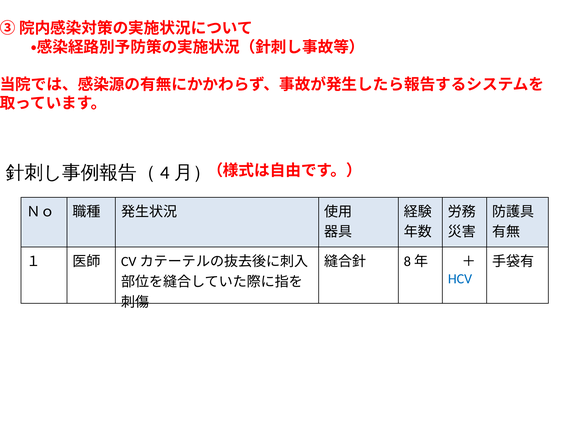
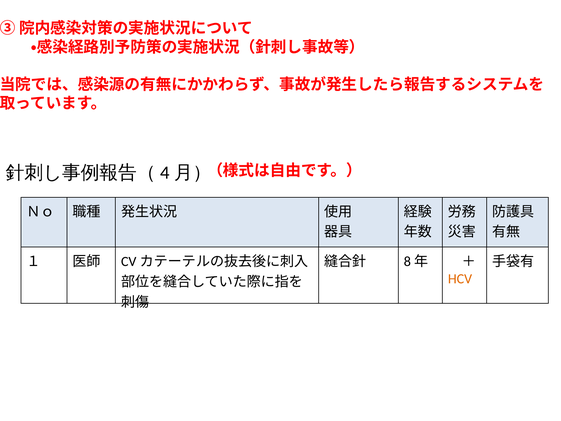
HCV colour: blue -> orange
